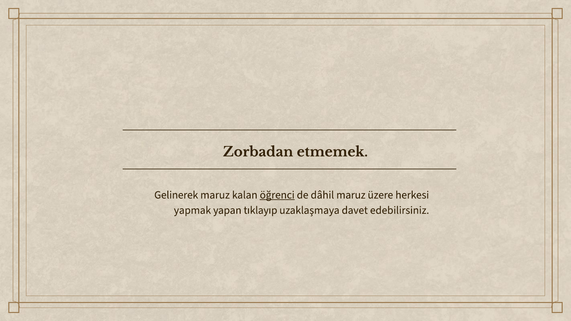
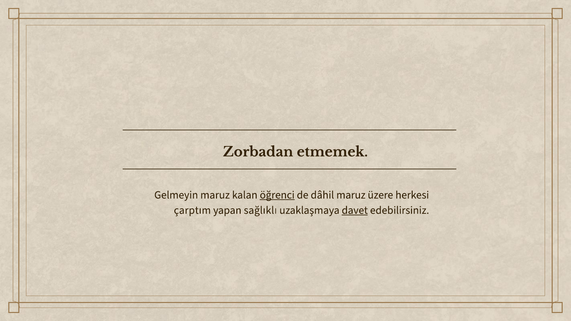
Gelinerek: Gelinerek -> Gelmeyin
yapmak: yapmak -> çarptım
tıklayıp: tıklayıp -> sağlıklı
davet underline: none -> present
